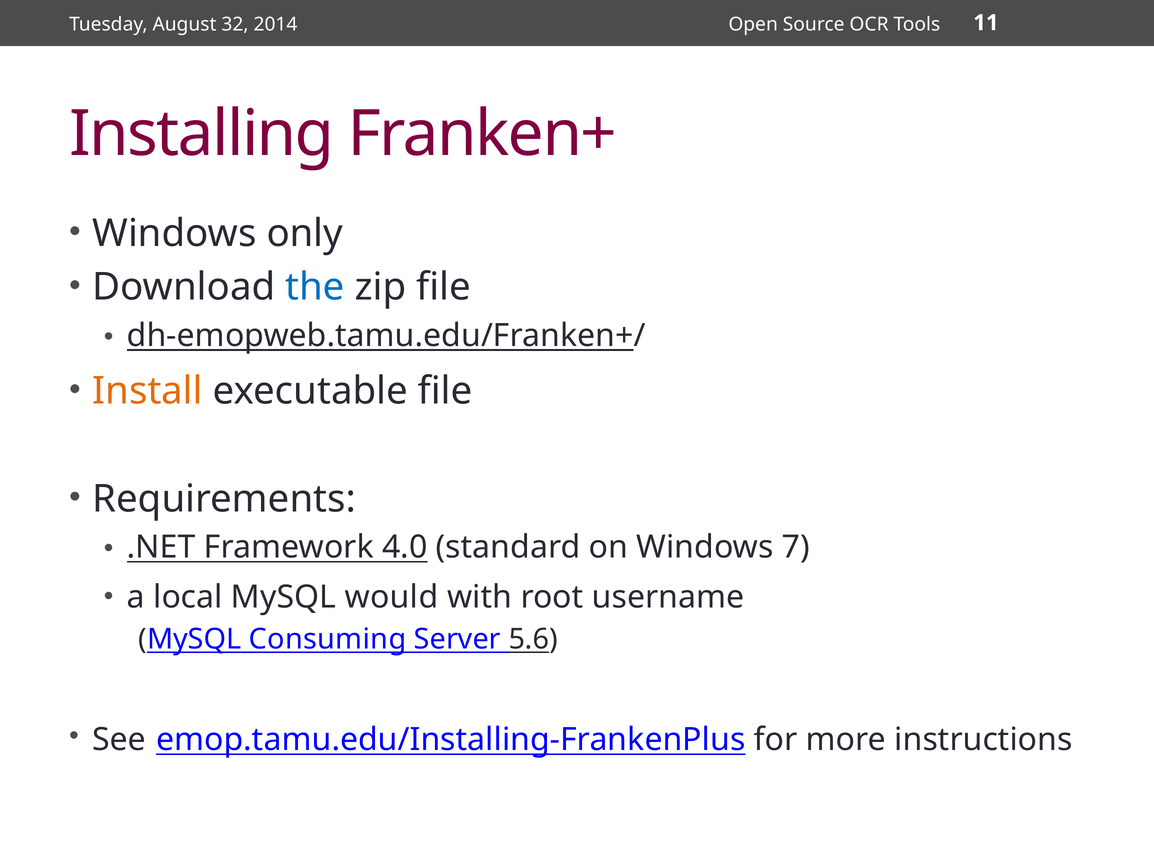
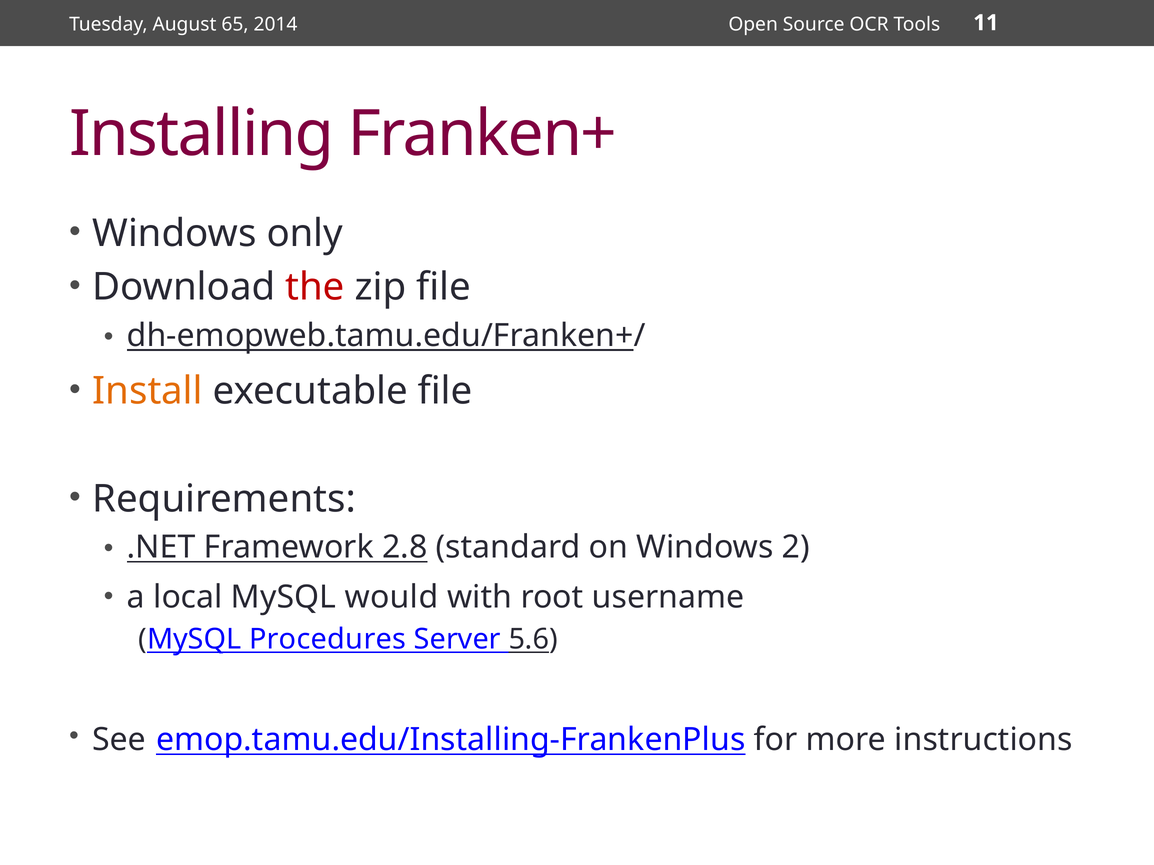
32: 32 -> 65
the colour: blue -> red
4.0: 4.0 -> 2.8
7: 7 -> 2
Consuming: Consuming -> Procedures
